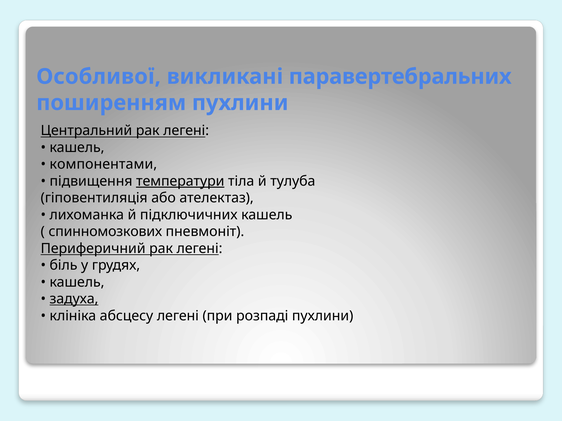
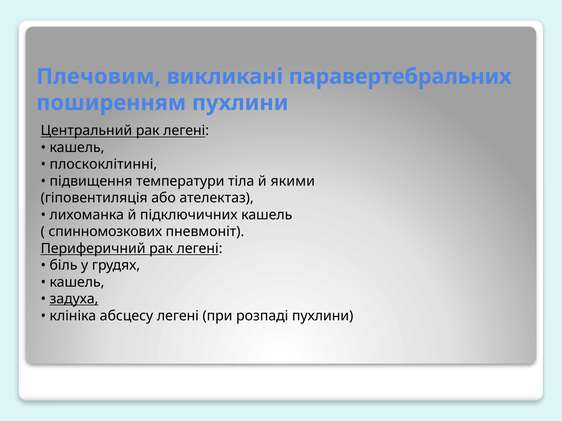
Особливої: Особливої -> Плечовим
компонентами: компонентами -> плоскоклітинні
температури underline: present -> none
тулуба: тулуба -> якими
